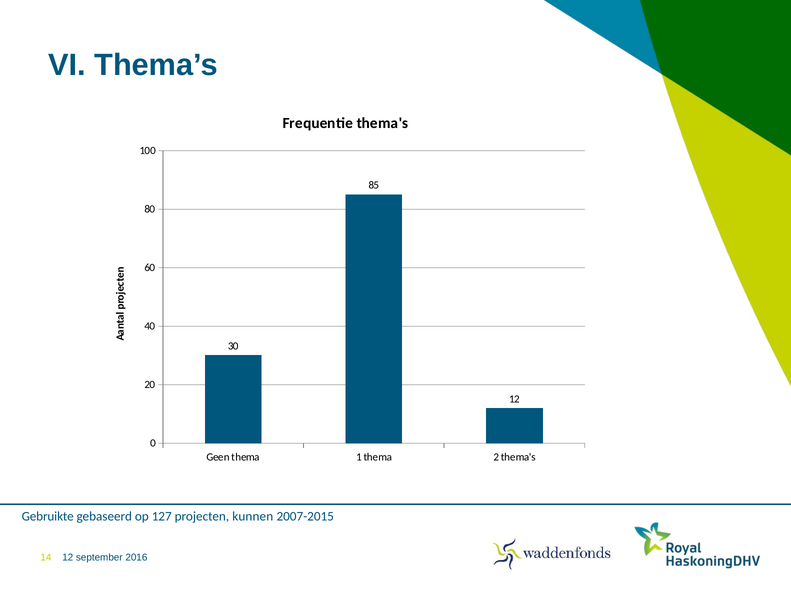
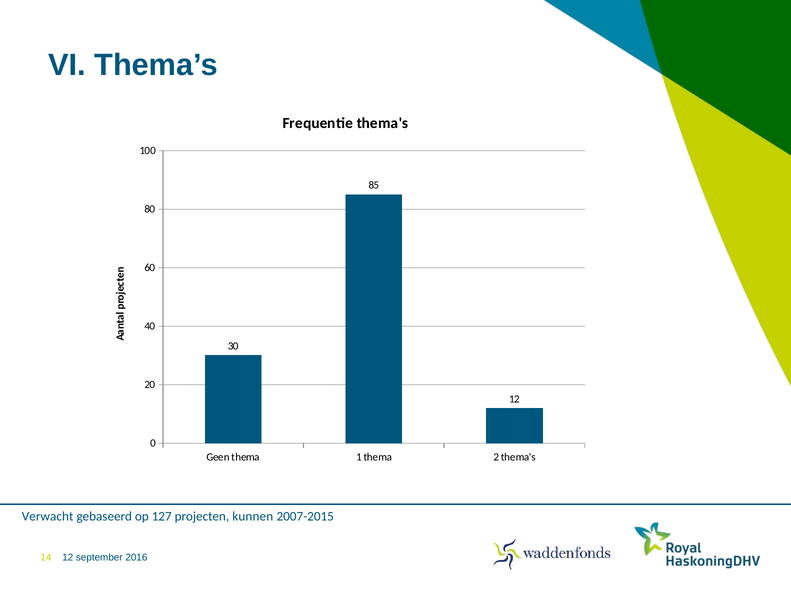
Gebruikte: Gebruikte -> Verwacht
